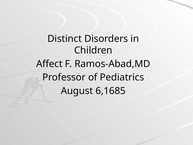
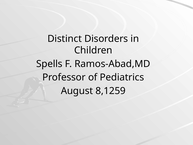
Affect: Affect -> Spells
6,1685: 6,1685 -> 8,1259
